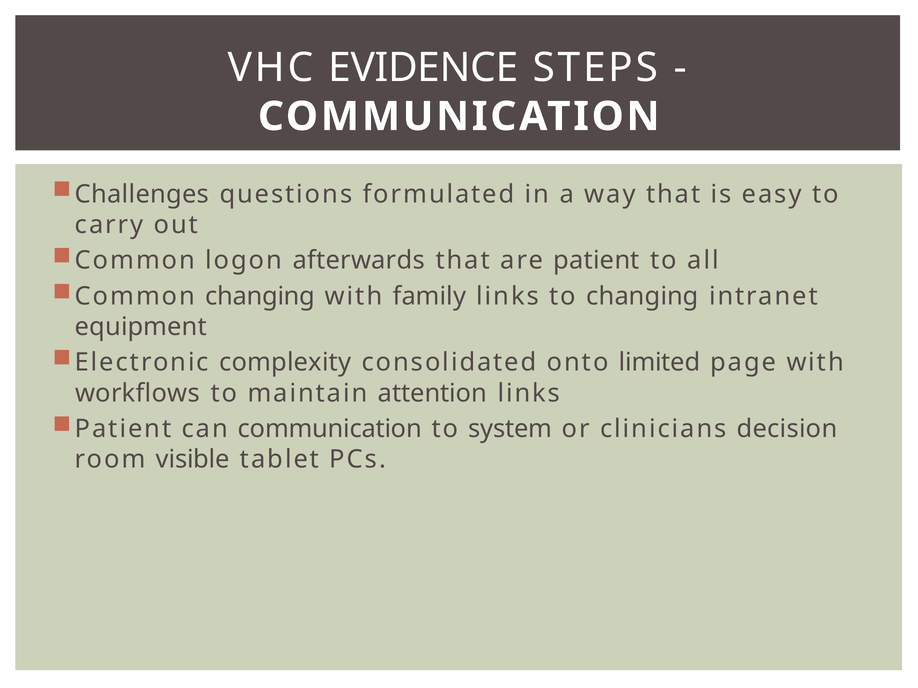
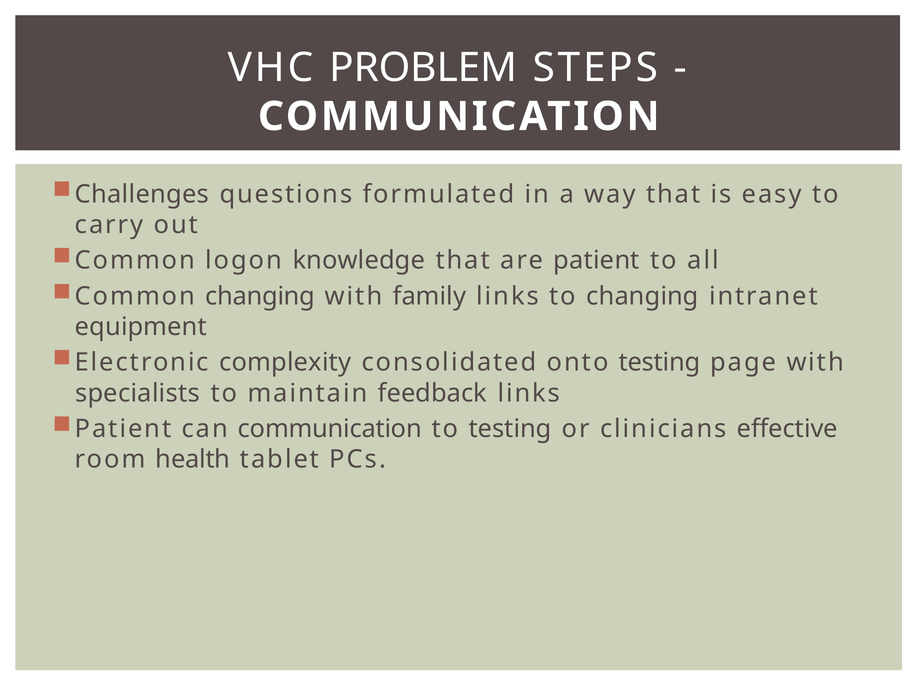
EVIDENCE: EVIDENCE -> PROBLEM
afterwards: afterwards -> knowledge
onto limited: limited -> testing
workflows: workflows -> specialists
attention: attention -> feedback
to system: system -> testing
decision: decision -> effective
visible: visible -> health
